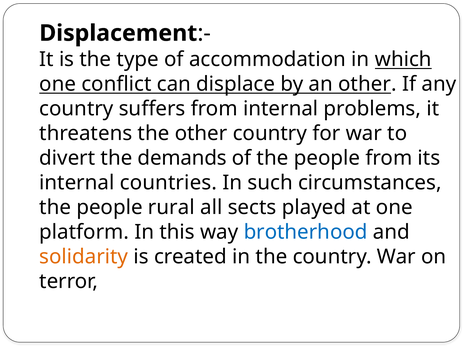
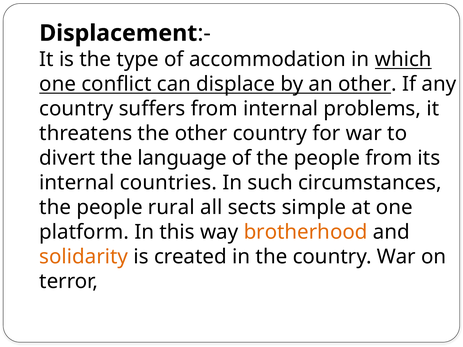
demands: demands -> language
played: played -> simple
brotherhood colour: blue -> orange
